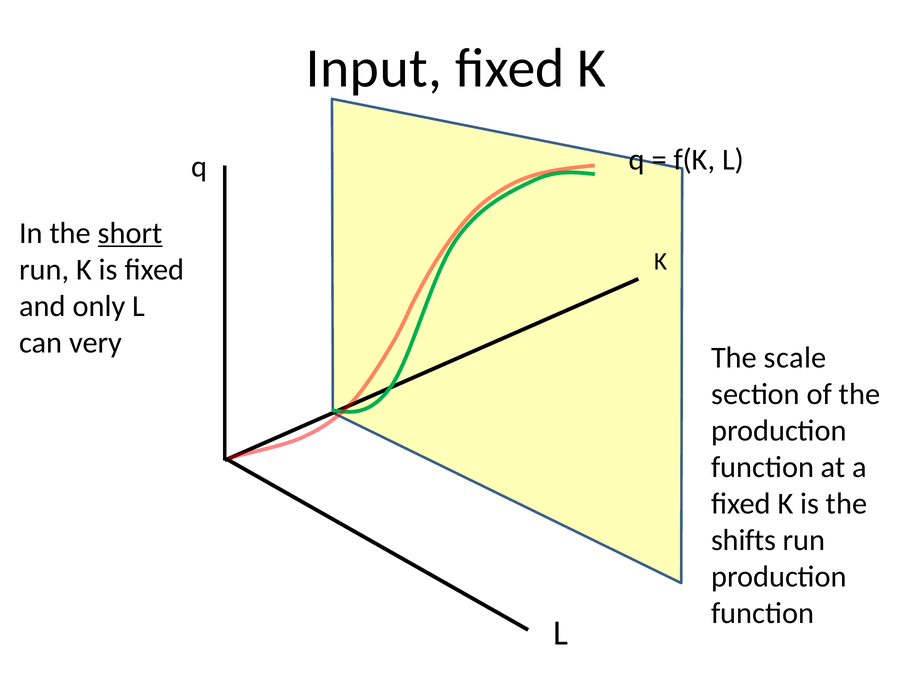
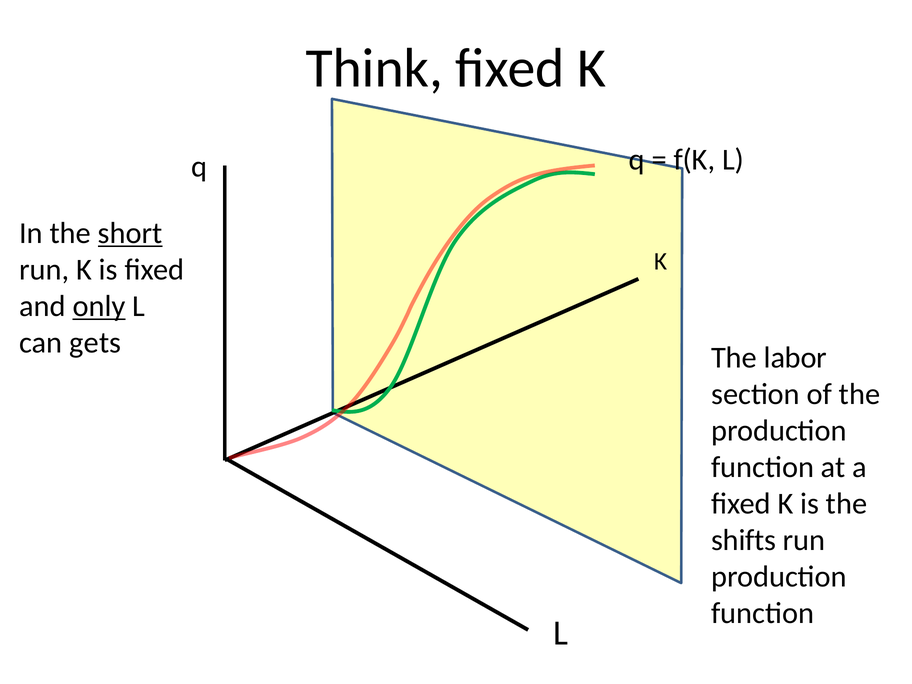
Input: Input -> Think
only underline: none -> present
very: very -> gets
scale: scale -> labor
